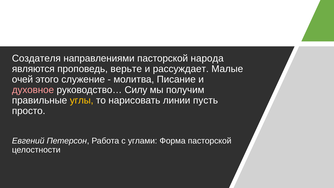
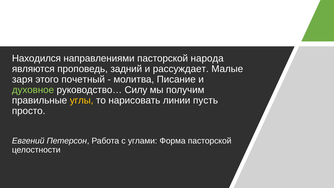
Создателя: Создателя -> Находился
верьте: верьте -> задний
очей: очей -> заря
служение: служение -> почетный
духовное colour: pink -> light green
